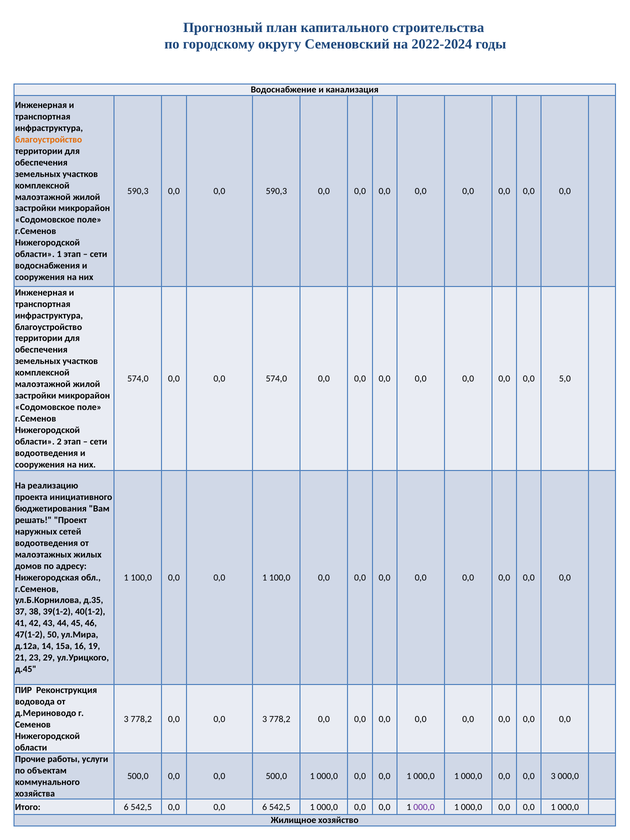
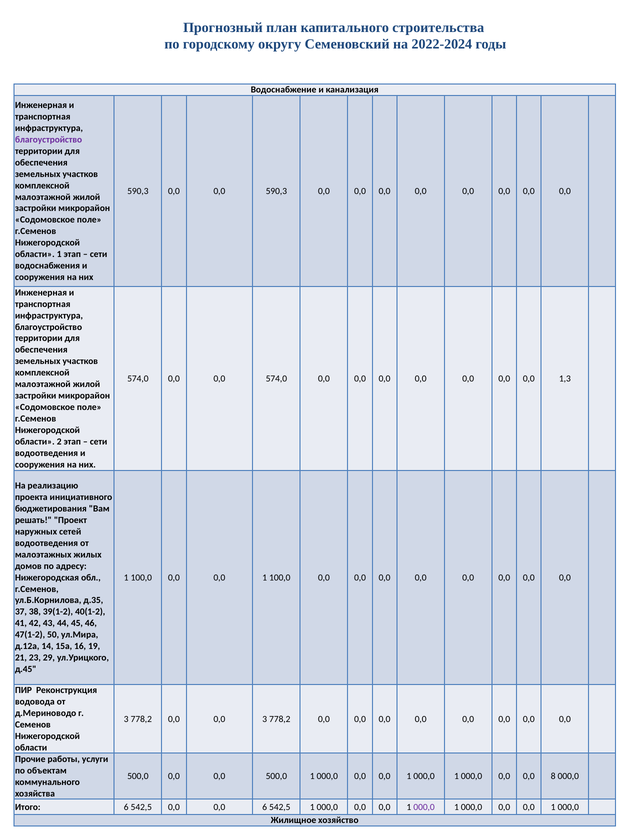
благоустройство at (49, 140) colour: orange -> purple
5,0: 5,0 -> 1,3
000,0 0,0 0,0 3: 3 -> 8
